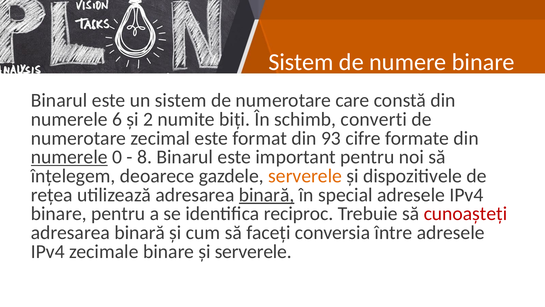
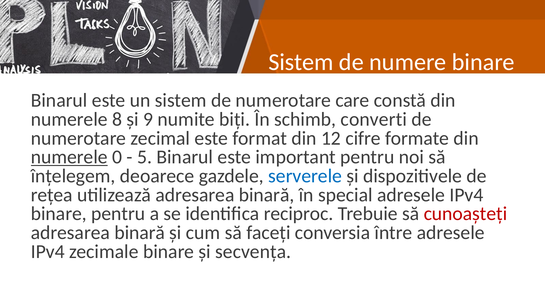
6: 6 -> 8
2: 2 -> 9
93: 93 -> 12
8: 8 -> 5
serverele at (305, 176) colour: orange -> blue
binară at (267, 195) underline: present -> none
și serverele: serverele -> secvența
